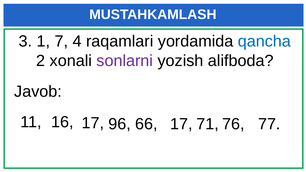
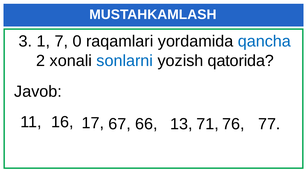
4: 4 -> 0
sonlarni colour: purple -> blue
alifboda: alifboda -> qatorida
96: 96 -> 67
66 17: 17 -> 13
